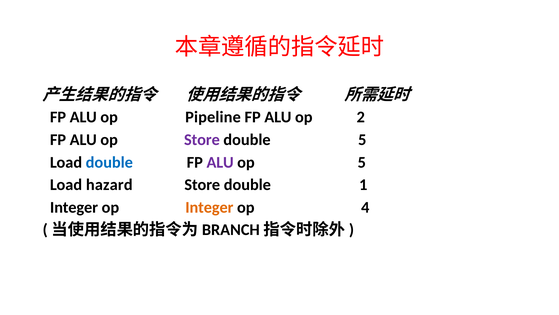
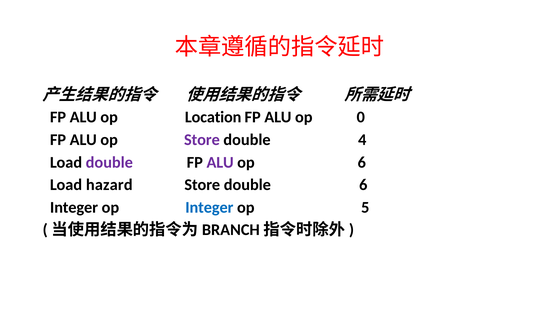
Pipeline: Pipeline -> Location
2: 2 -> 0
double 5: 5 -> 4
double at (109, 162) colour: blue -> purple
op 5: 5 -> 6
double 1: 1 -> 6
Integer at (209, 207) colour: orange -> blue
4: 4 -> 5
